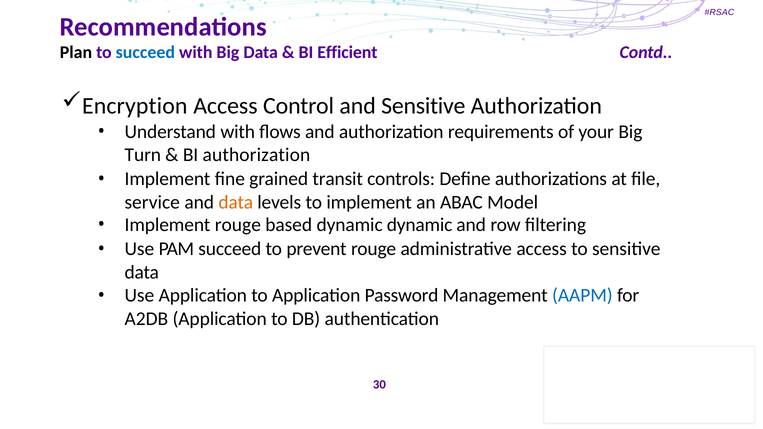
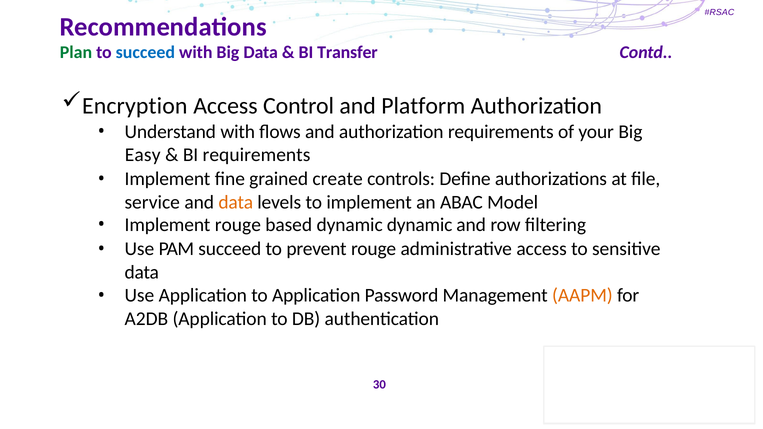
Plan colour: black -> green
Efficient: Efficient -> Transfer
and Sensitive: Sensitive -> Platform
Turn: Turn -> Easy
BI authorization: authorization -> requirements
transit: transit -> create
AAPM colour: blue -> orange
